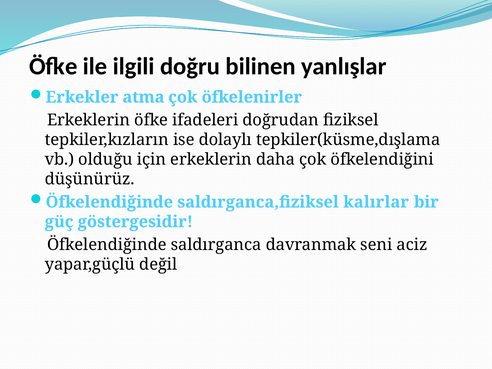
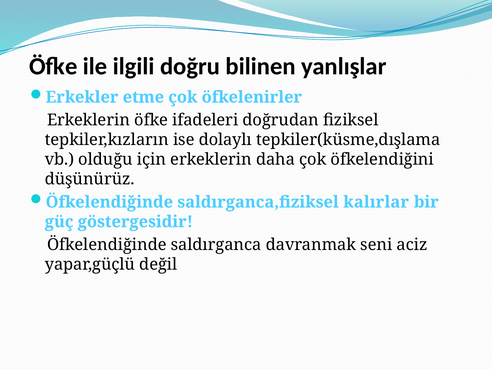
atma: atma -> etme
